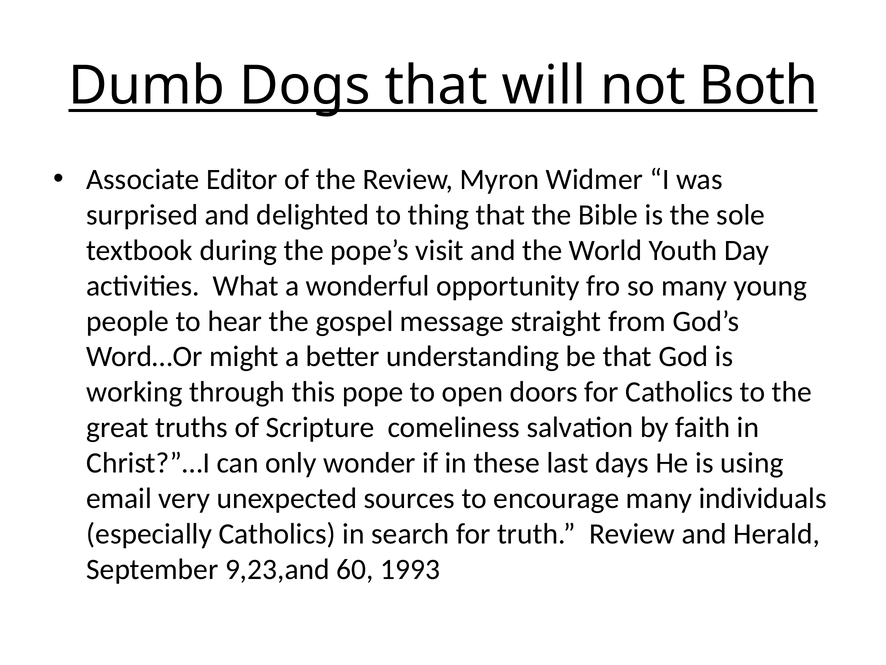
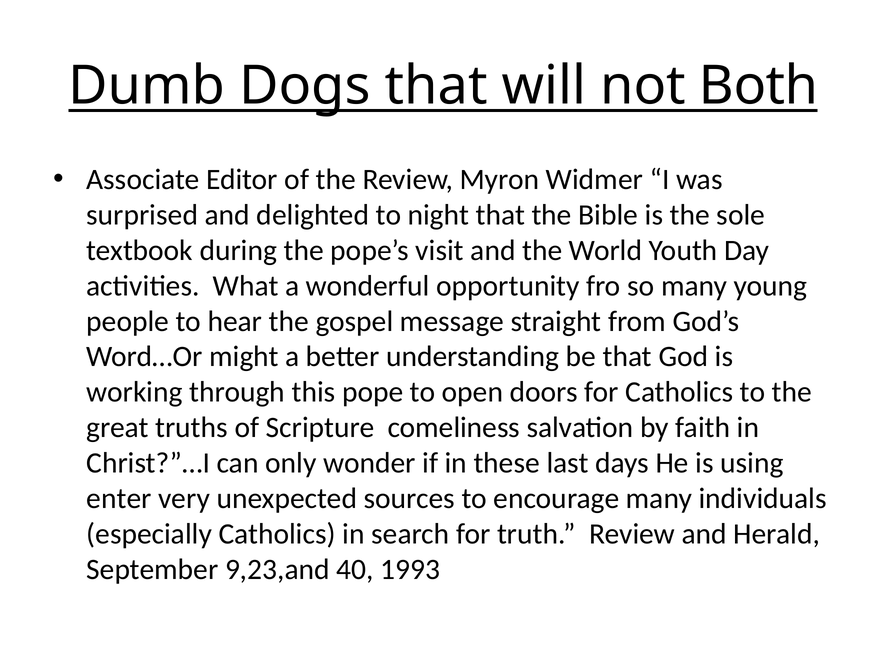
thing: thing -> night
email: email -> enter
60: 60 -> 40
